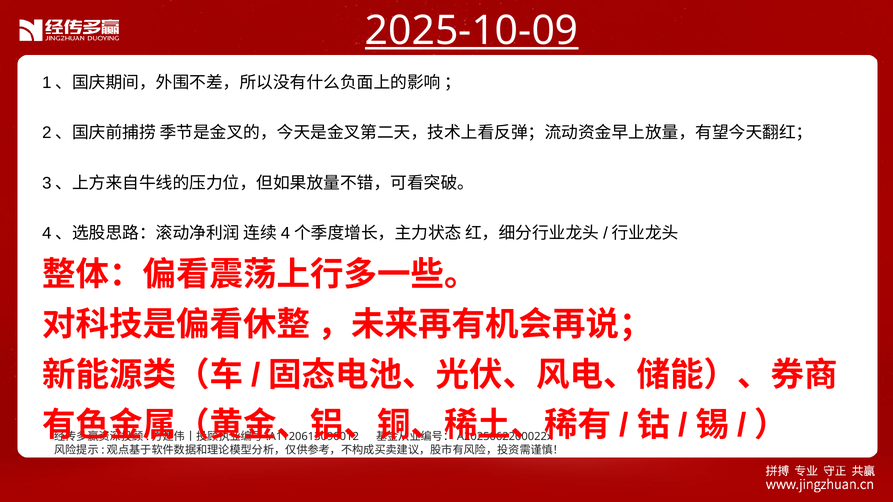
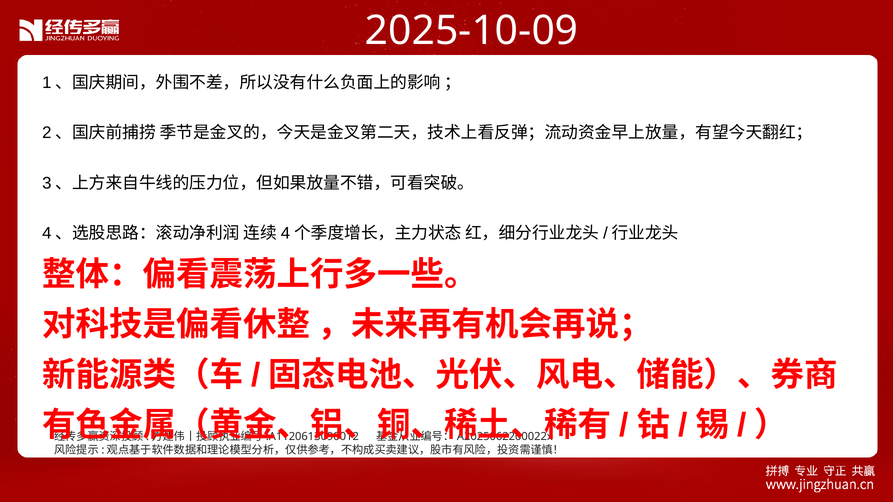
2025-10-09 underline: present -> none
